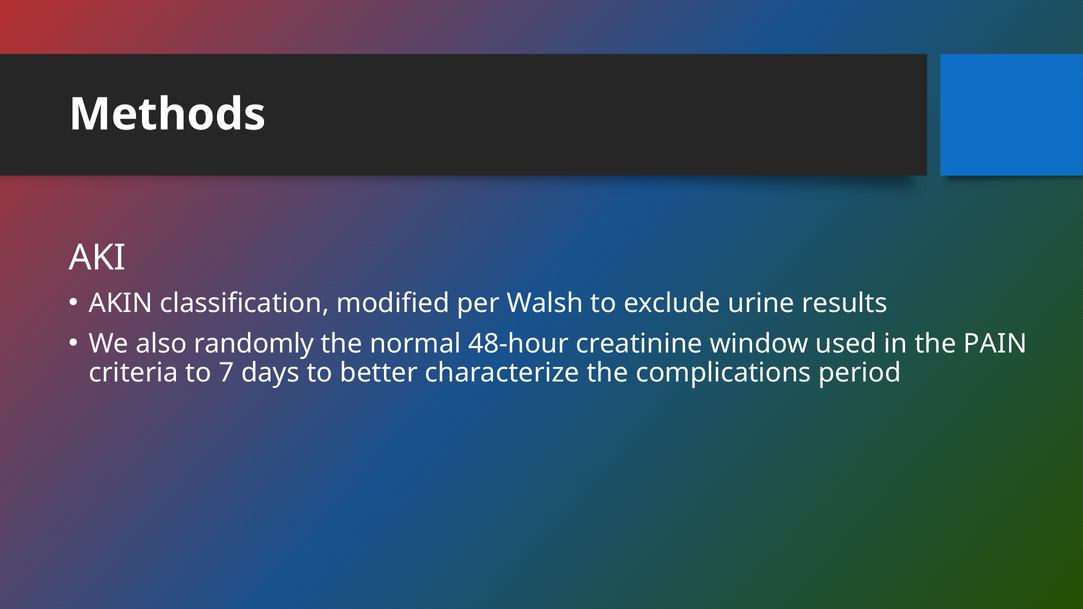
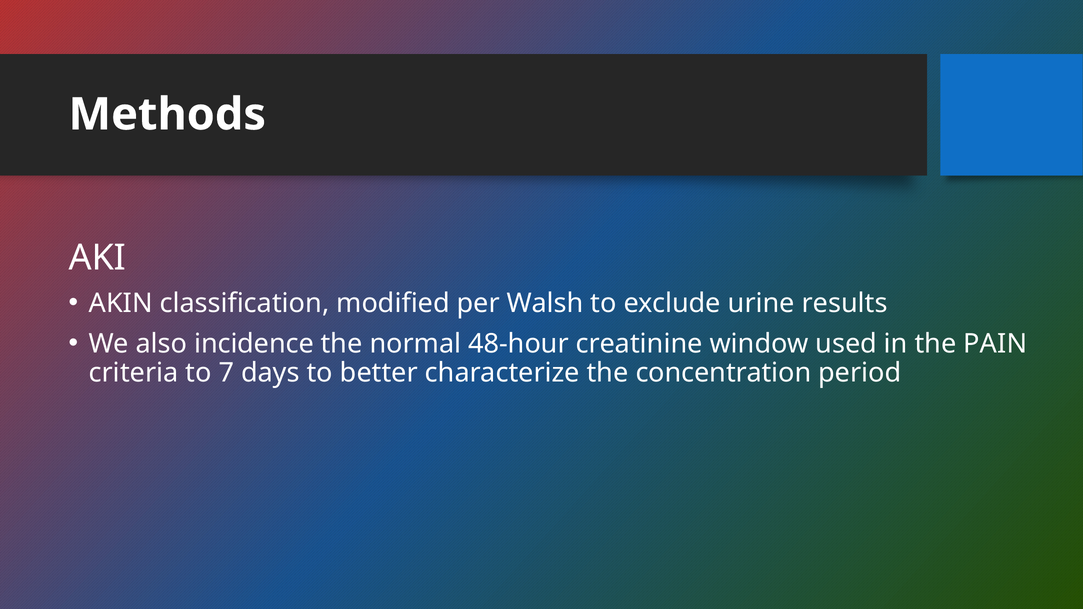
randomly: randomly -> incidence
complications: complications -> concentration
